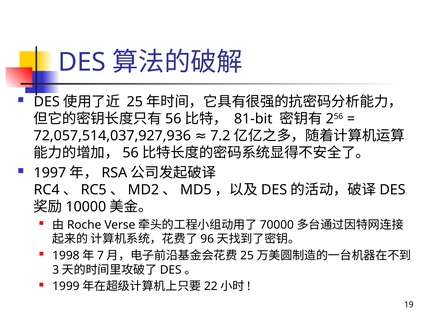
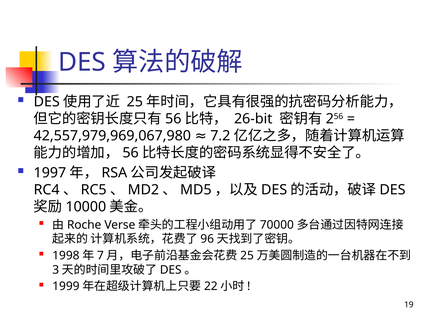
81-bit: 81-bit -> 26-bit
72,057,514,037,927,936: 72,057,514,037,927,936 -> 42,557,979,969,067,980
